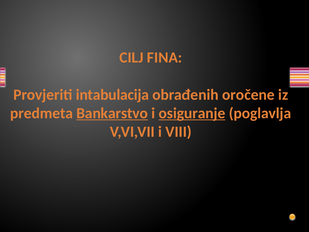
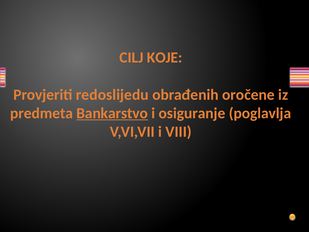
FINA: FINA -> KOJE
intabulacija: intabulacija -> redoslijedu
osiguranje underline: present -> none
